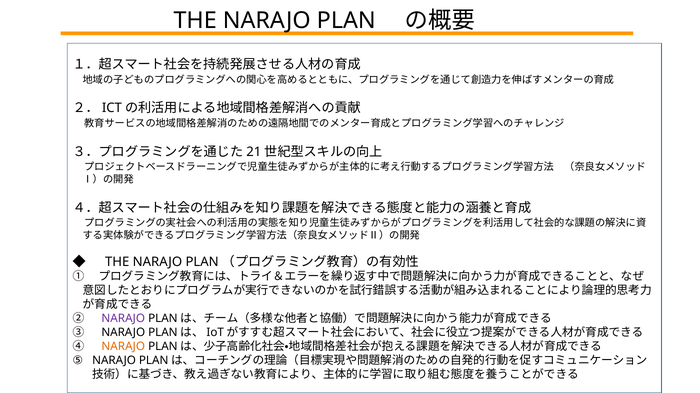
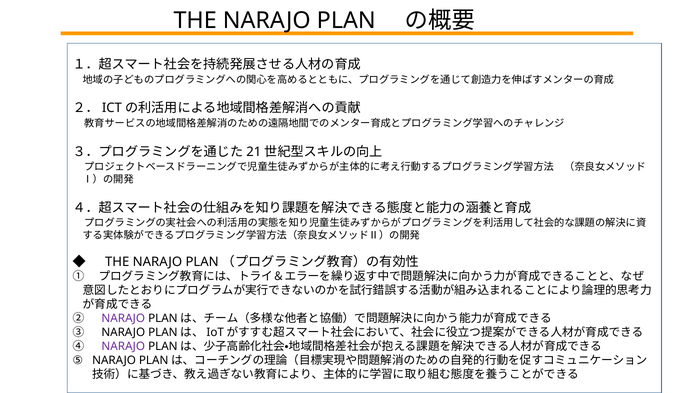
NARAJO at (123, 347) colour: orange -> purple
